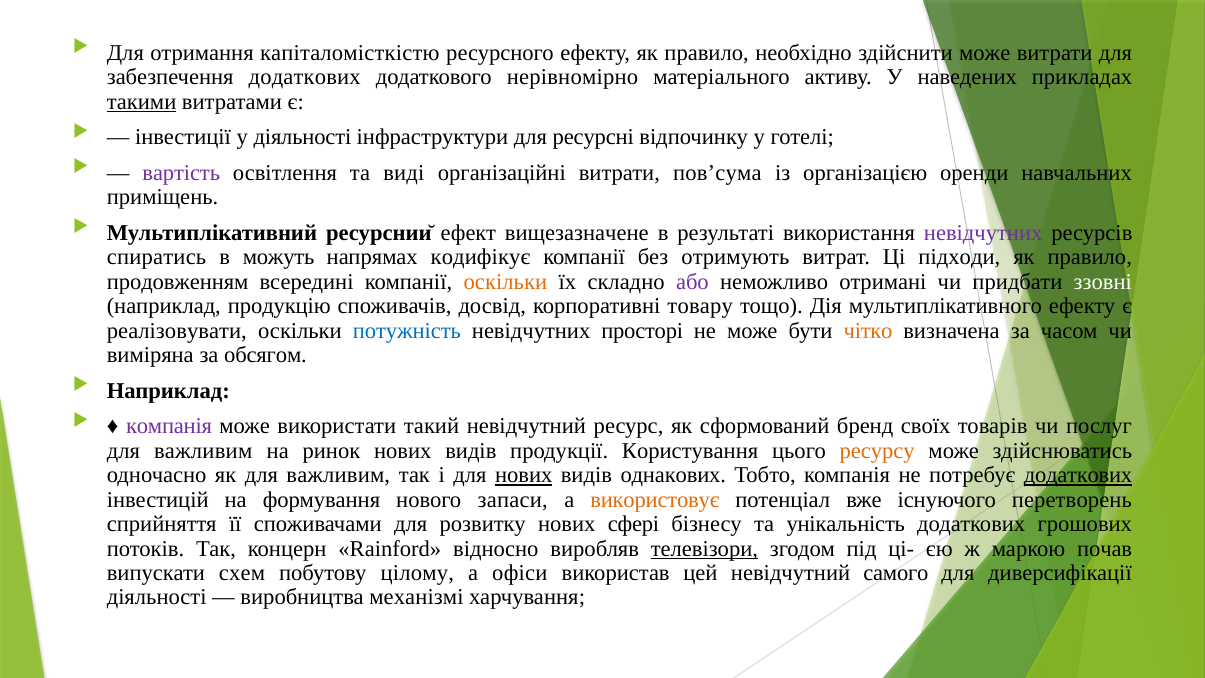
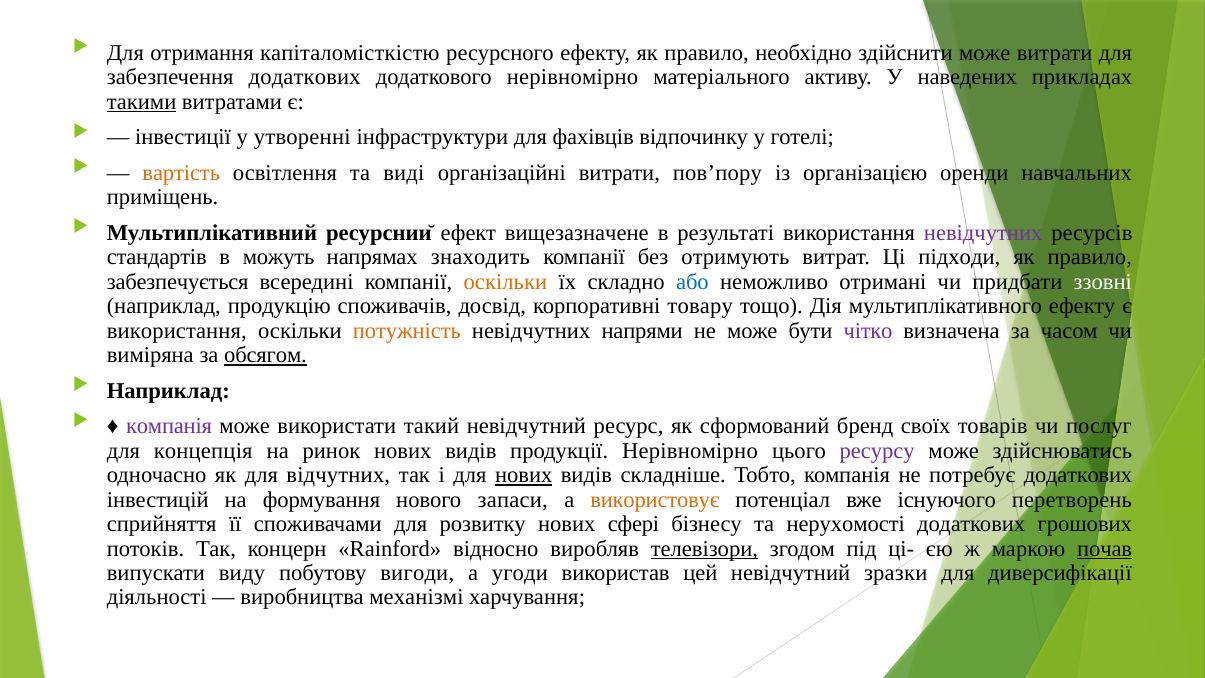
у діяльності: діяльності -> утворенні
ресурсні: ресурсні -> фахівців
вартість colour: purple -> orange
пов’сума: пов’сума -> пов’пору
спиратись: спиратись -> стандартів
кодифікує: кодифікує -> знаходить
продовженням: продовженням -> забезпечується
або colour: purple -> blue
реалізовувати at (177, 331): реалізовувати -> використання
потужність colour: blue -> orange
просторі: просторі -> напрями
чітко colour: orange -> purple
обсягом underline: none -> present
важливим at (203, 451): важливим -> концепція
продукції Користування: Користування -> Нерівномірно
ресурсу colour: orange -> purple
як для важливим: важливим -> відчутних
однакових: однакових -> складніше
додаткових at (1078, 475) underline: present -> none
унікальність: унікальність -> нерухомості
почав underline: none -> present
схем: схем -> виду
цілому: цілому -> вигоди
офіси: офіси -> угоди
самого: самого -> зразки
